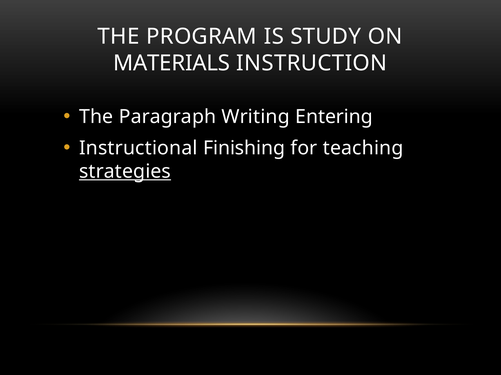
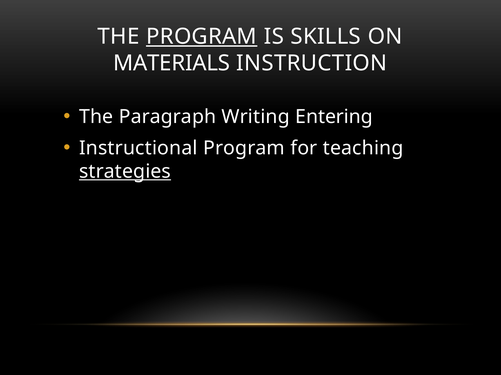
PROGRAM at (202, 37) underline: none -> present
STUDY: STUDY -> SKILLS
Instructional Finishing: Finishing -> Program
